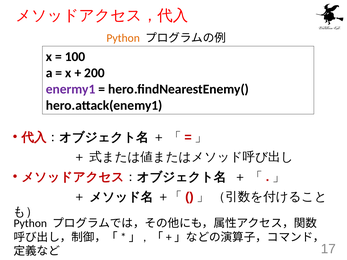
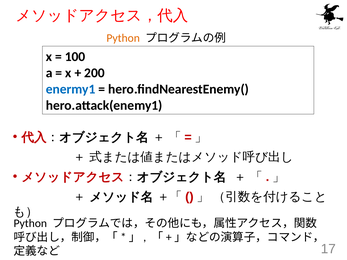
enermy1 colour: purple -> blue
